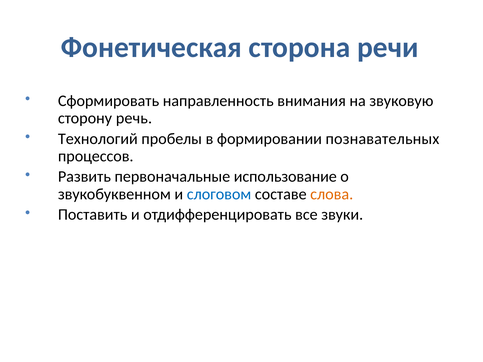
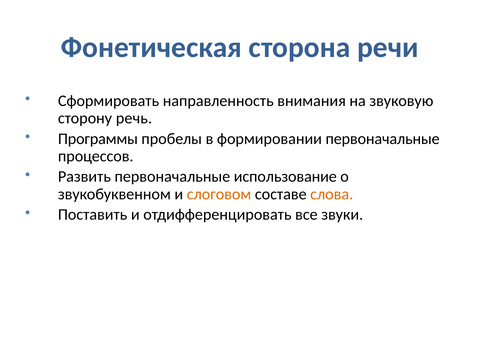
Технологий: Технологий -> Программы
формировании познавательных: познавательных -> первоначальные
слоговом colour: blue -> orange
